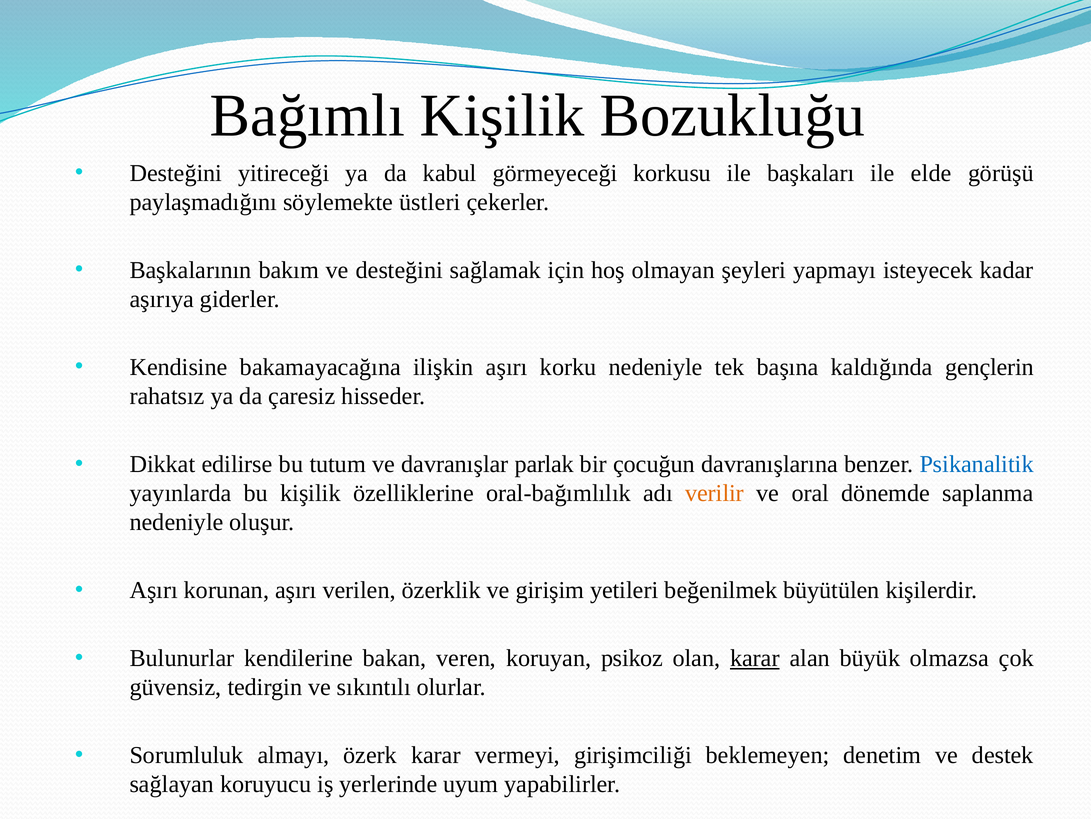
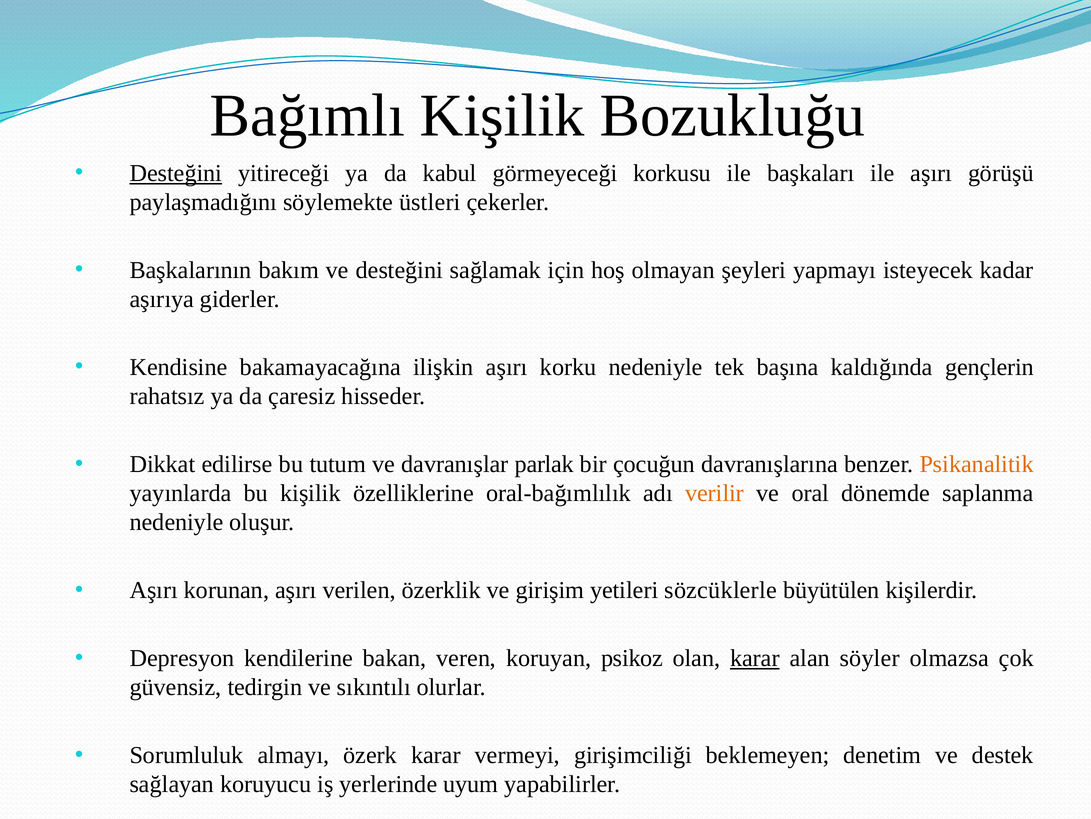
Desteğini at (176, 173) underline: none -> present
ile elde: elde -> aşırı
Psikanalitik colour: blue -> orange
beğenilmek: beğenilmek -> sözcüklerle
Bulunurlar: Bulunurlar -> Depresyon
büyük: büyük -> söyler
